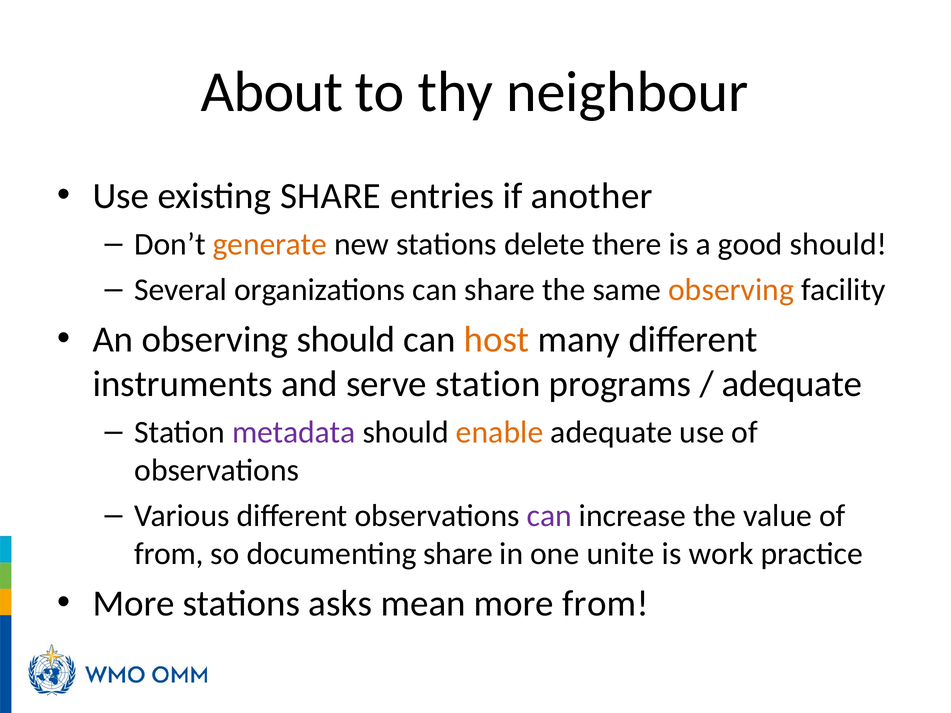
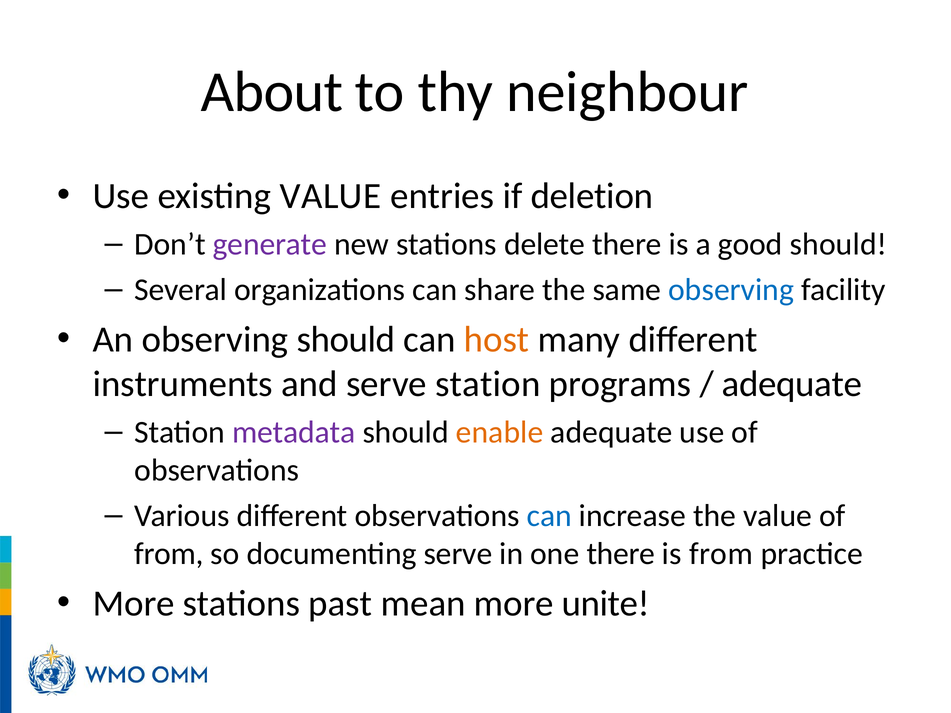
existing SHARE: SHARE -> VALUE
another: another -> deletion
generate colour: orange -> purple
observing at (731, 290) colour: orange -> blue
can at (549, 516) colour: purple -> blue
documenting share: share -> serve
one unite: unite -> there
is work: work -> from
asks: asks -> past
more from: from -> unite
